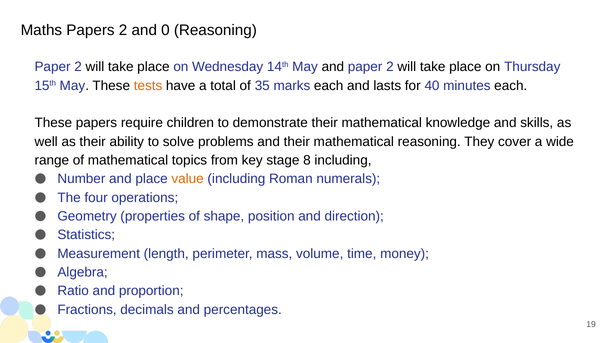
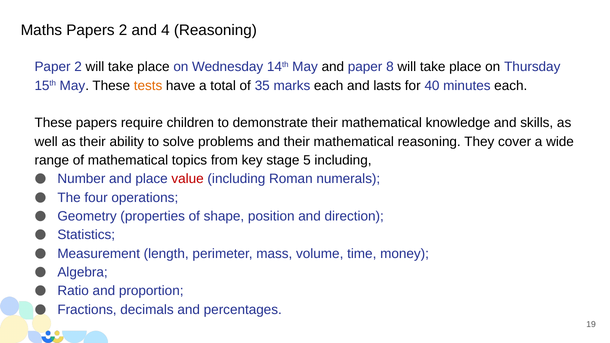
0: 0 -> 4
and paper 2: 2 -> 8
8: 8 -> 5
value colour: orange -> red
